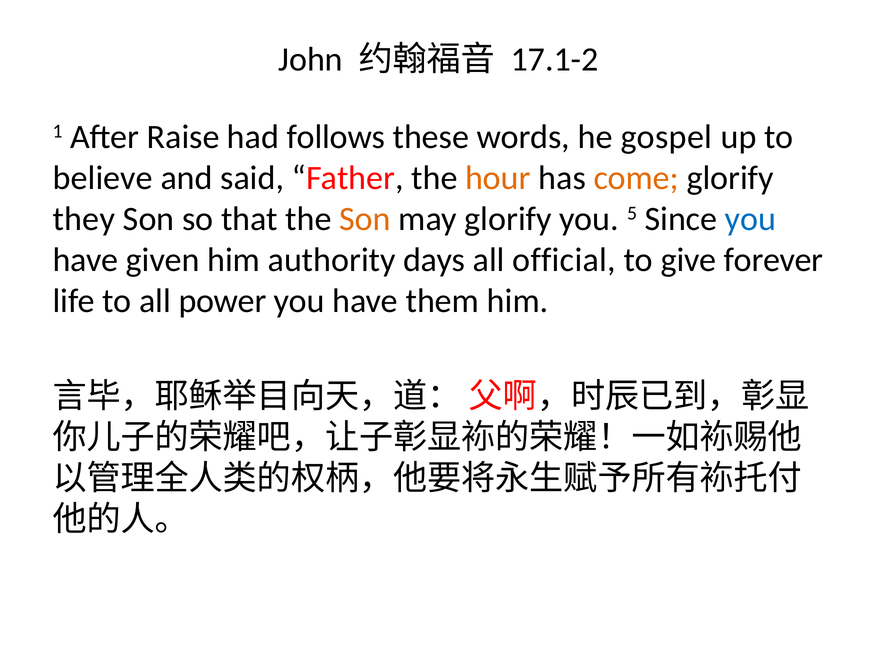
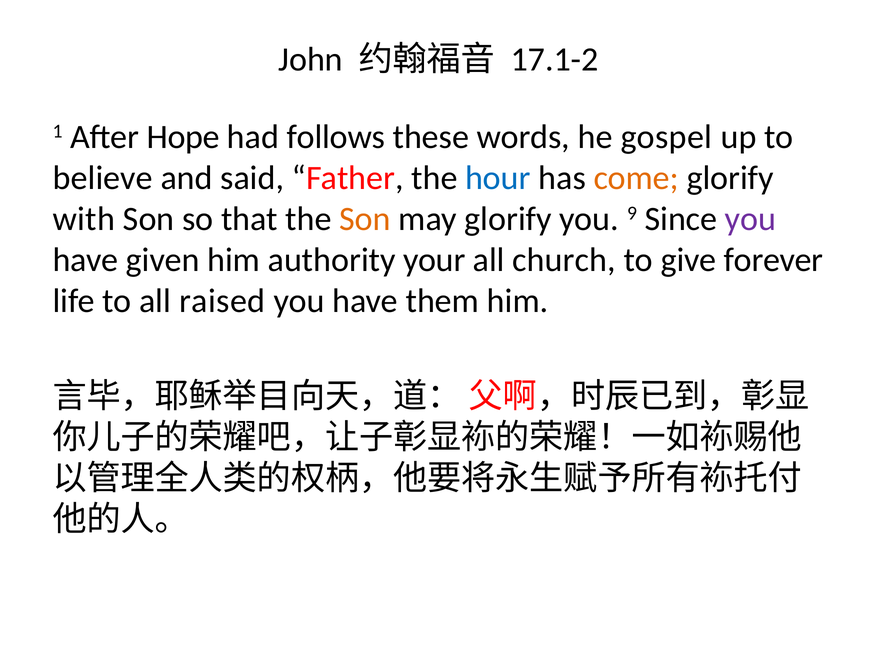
Raise: Raise -> Hope
hour colour: orange -> blue
they: they -> with
5: 5 -> 9
you at (750, 219) colour: blue -> purple
days: days -> your
official: official -> church
power: power -> raised
